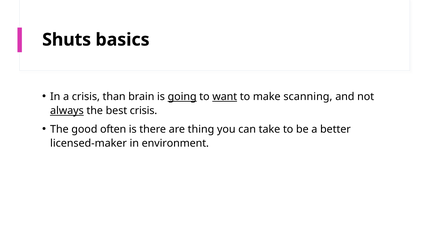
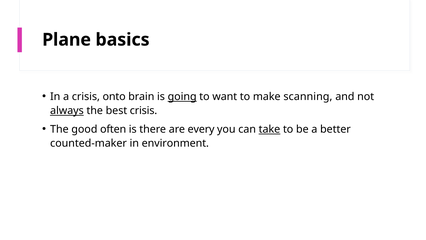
Shuts: Shuts -> Plane
than: than -> onto
want underline: present -> none
thing: thing -> every
take underline: none -> present
licensed-maker: licensed-maker -> counted-maker
